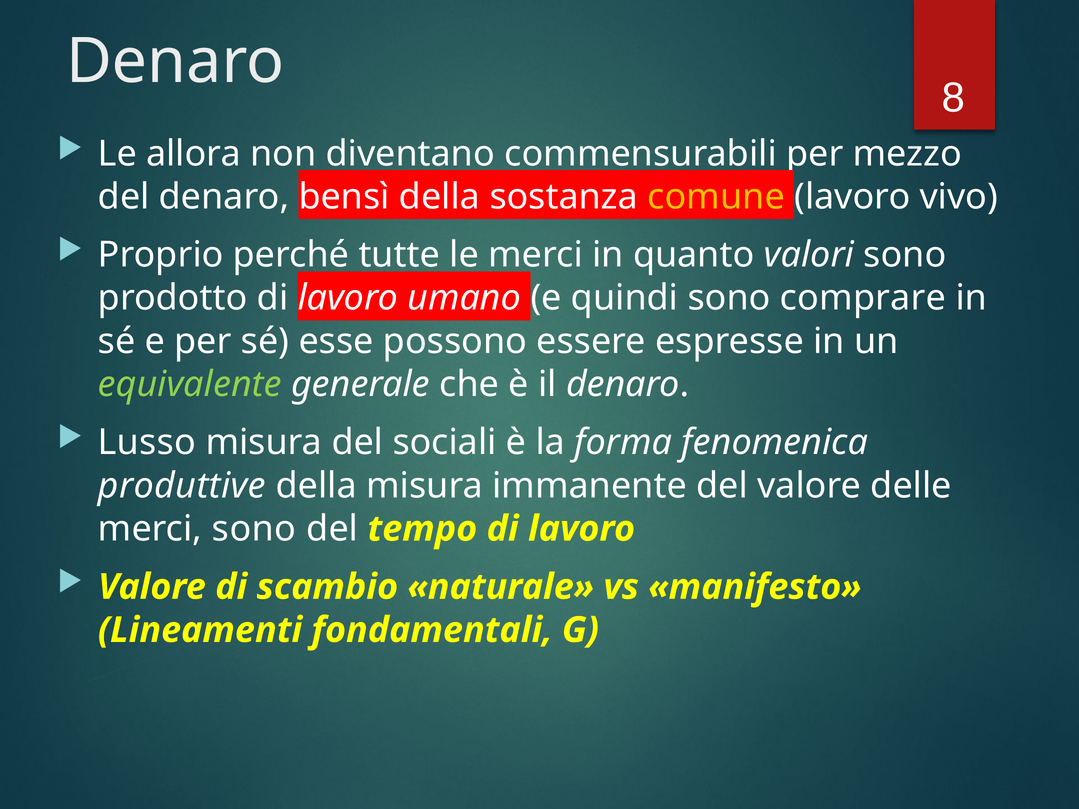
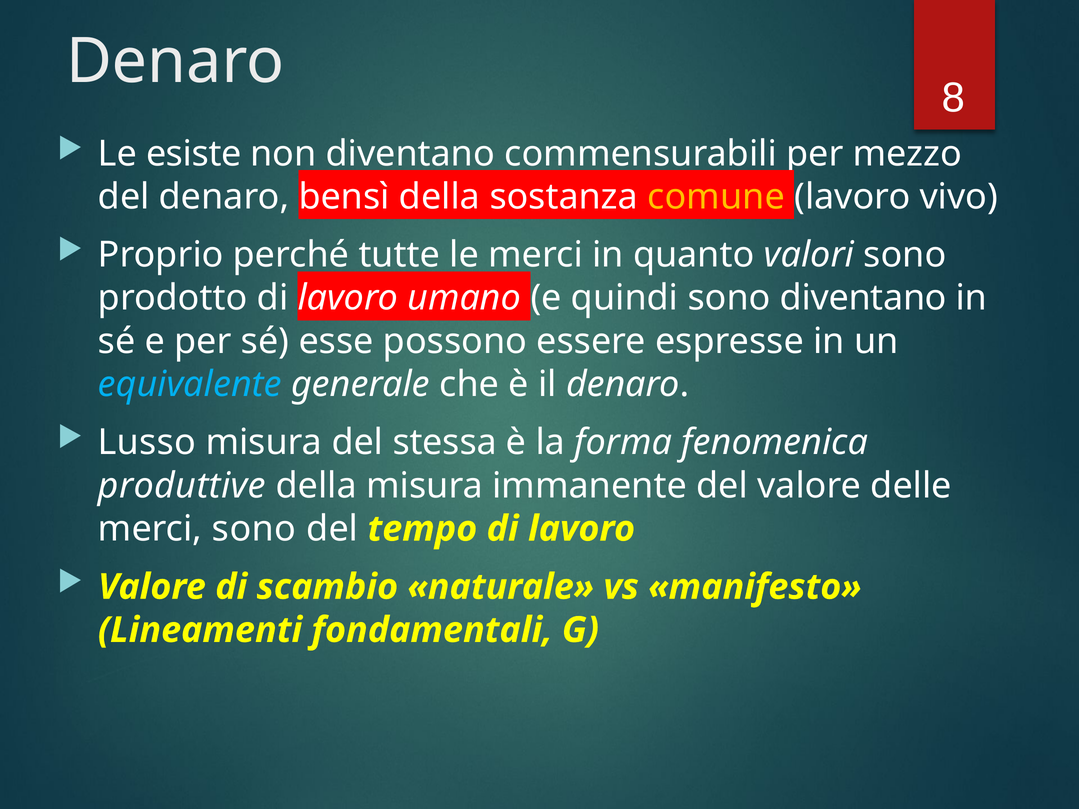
allora: allora -> esiste
sono comprare: comprare -> diventano
equivalente colour: light green -> light blue
sociali: sociali -> stessa
